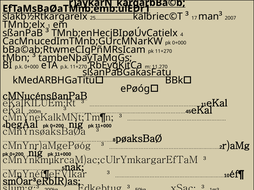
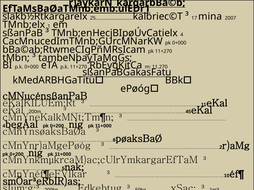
man³: man³ -> mina
